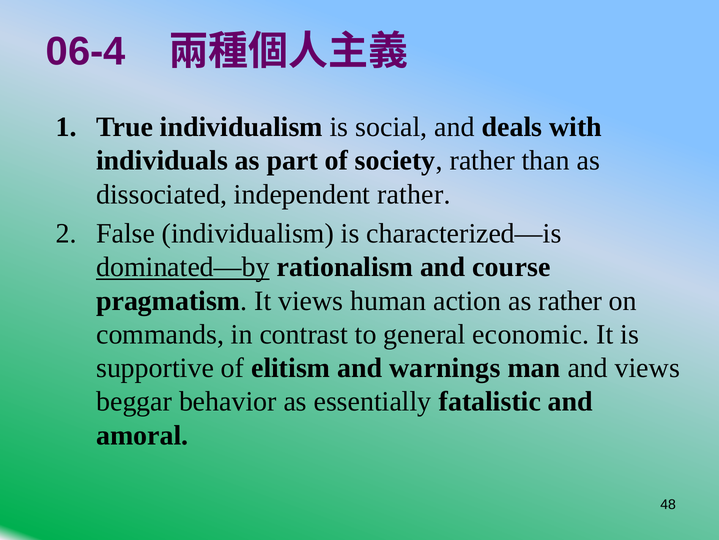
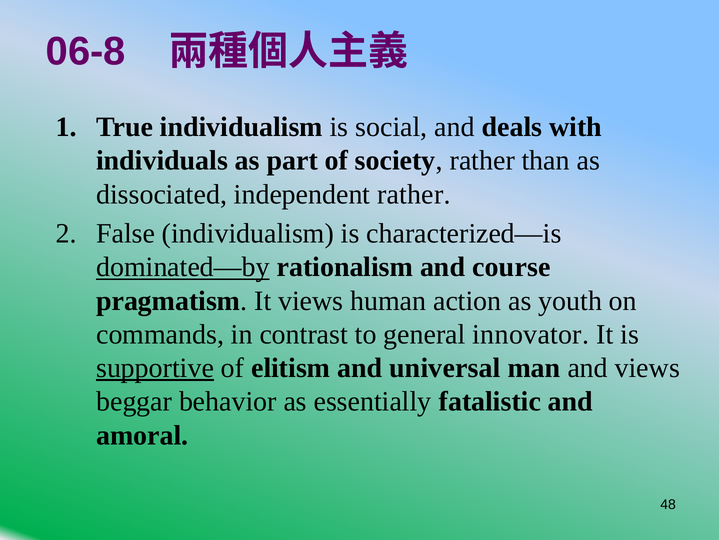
06-4: 06-4 -> 06-8
as rather: rather -> youth
economic: economic -> innovator
supportive underline: none -> present
warnings: warnings -> universal
